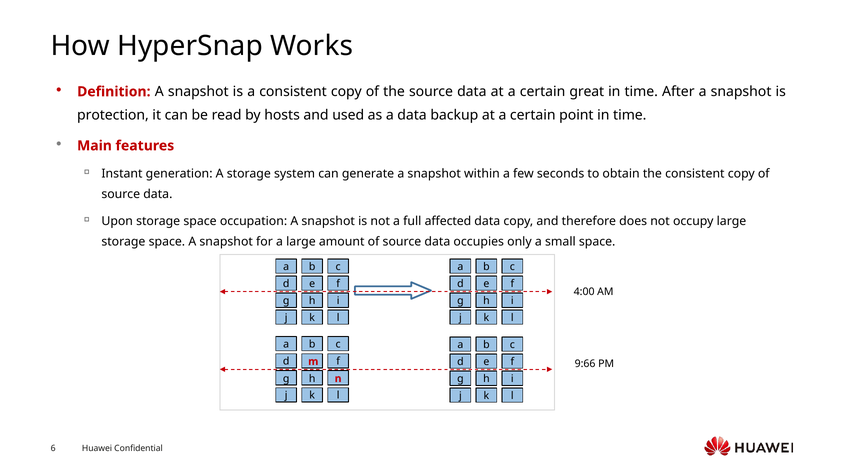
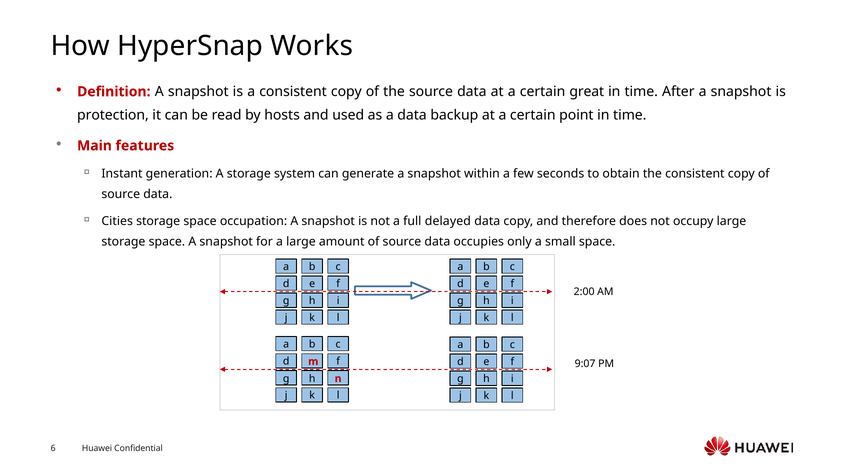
Upon: Upon -> Cities
affected: affected -> delayed
4:00: 4:00 -> 2:00
9:66: 9:66 -> 9:07
